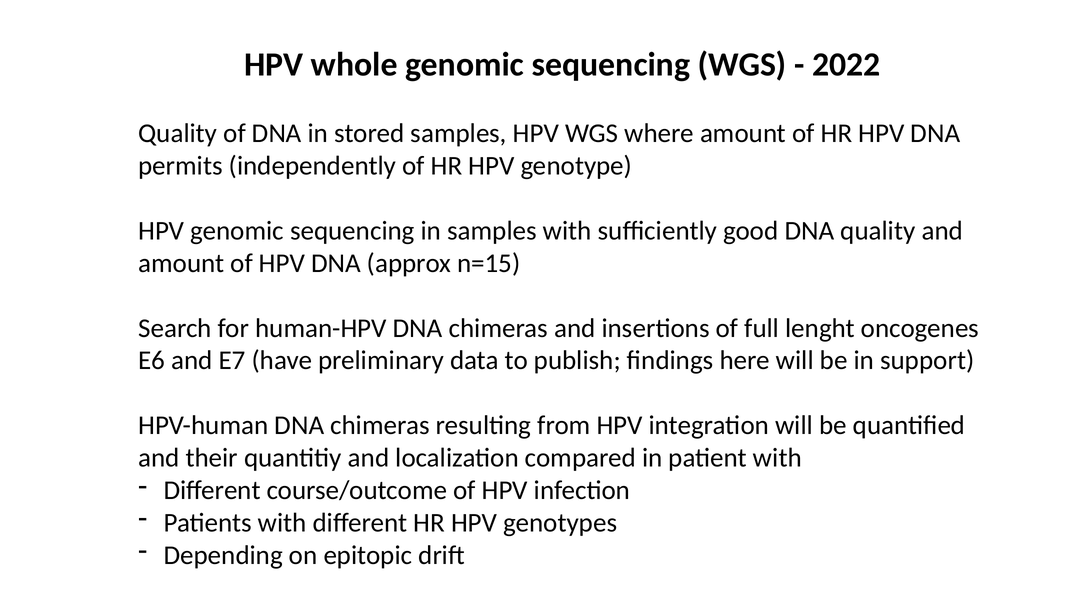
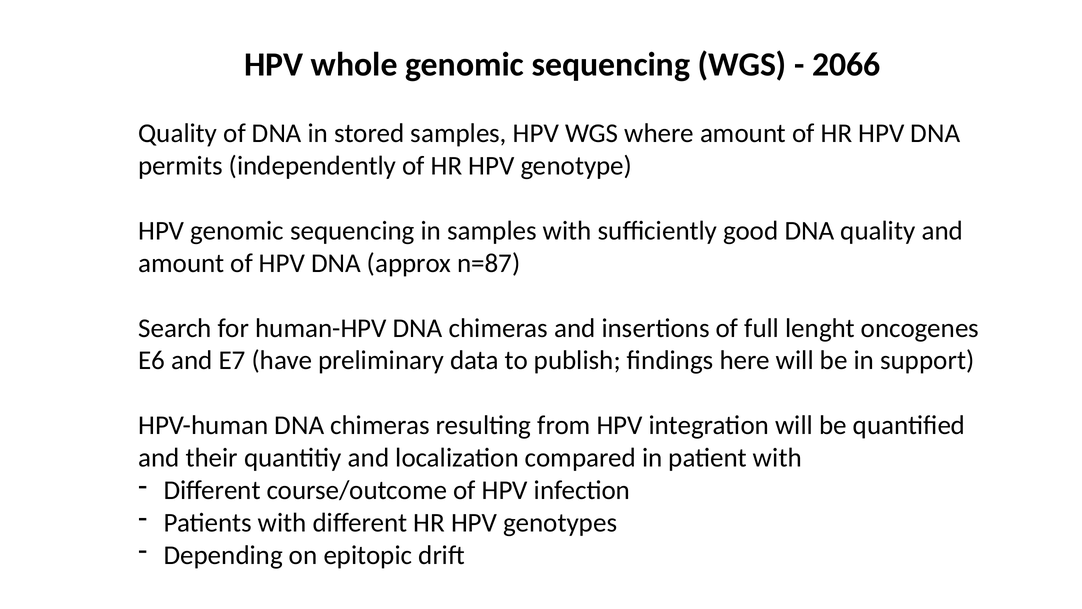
2022: 2022 -> 2066
n=15: n=15 -> n=87
